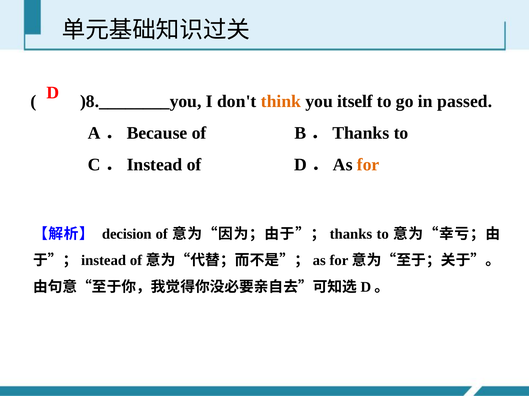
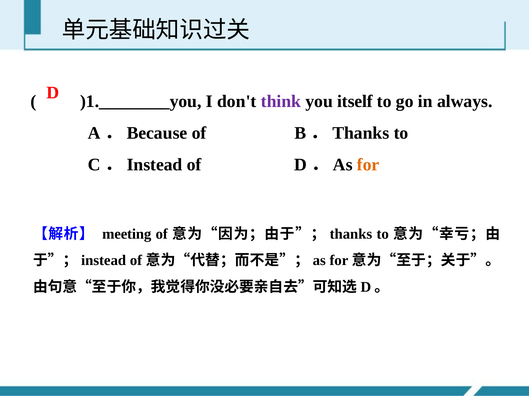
)8.________you: )8.________you -> )1.________you
think colour: orange -> purple
passed: passed -> always
decision: decision -> meeting
